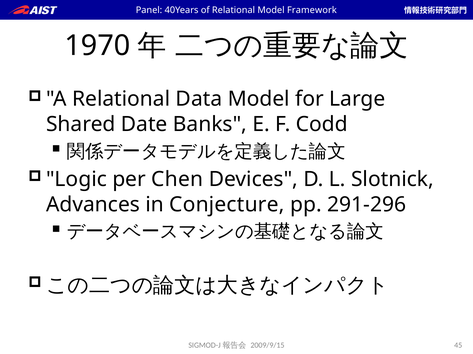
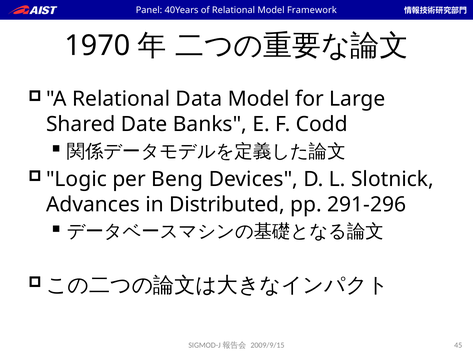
Chen: Chen -> Beng
Conjecture: Conjecture -> Distributed
